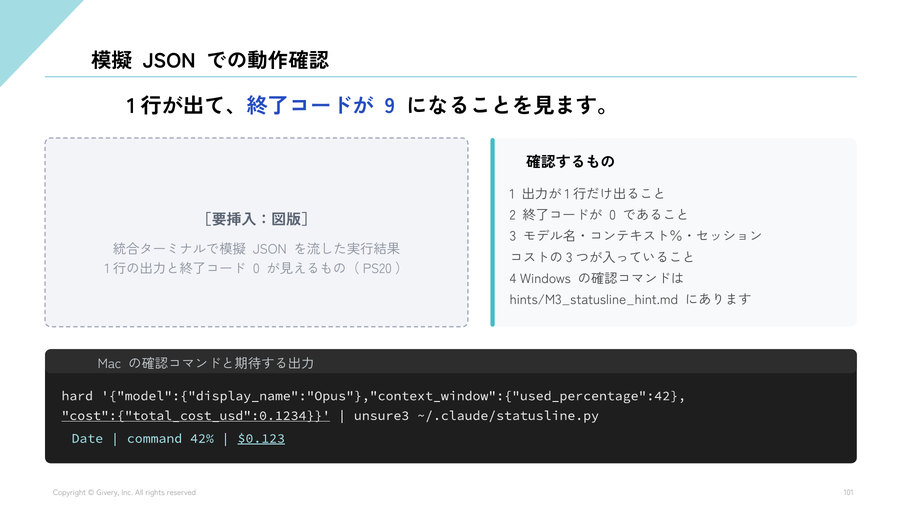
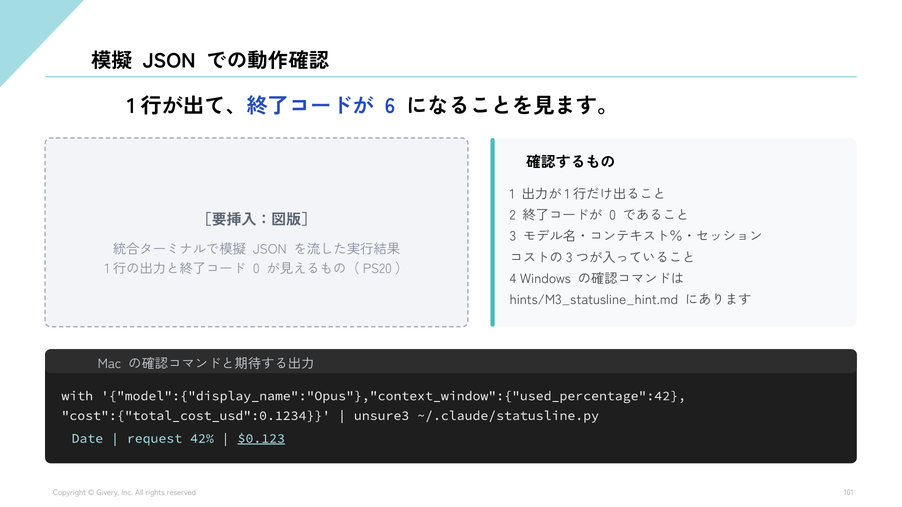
9: 9 -> 6
hard: hard -> with
cost":{"total_cost_usd":0.1234 underline: present -> none
command: command -> request
